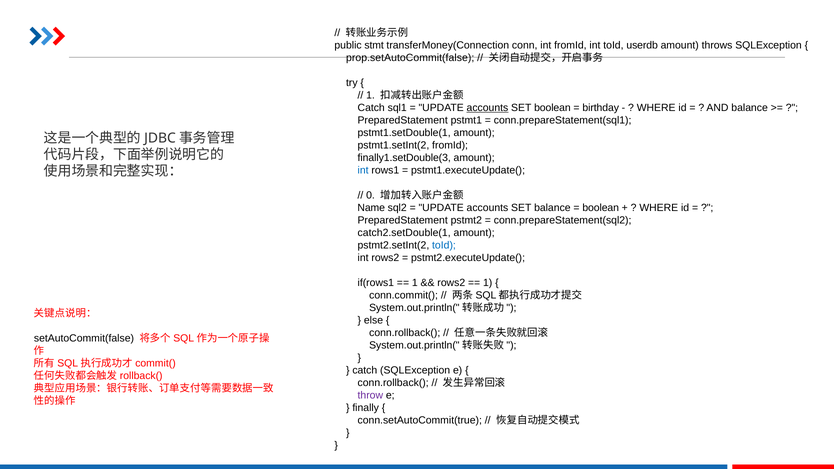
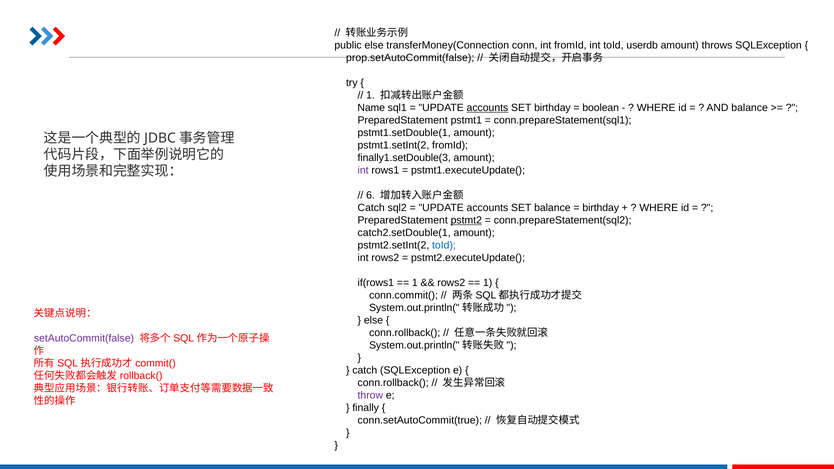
public stmt: stmt -> else
Catch at (371, 108): Catch -> Name
SET boolean: boolean -> birthday
birthday: birthday -> boolean
int at (363, 170) colour: blue -> purple
0: 0 -> 6
Name at (371, 208): Name -> Catch
boolean at (601, 208): boolean -> birthday
pstmt2 underline: none -> present
setAutoCommit(false colour: black -> purple
